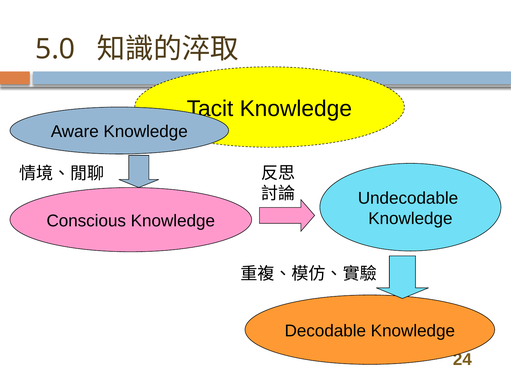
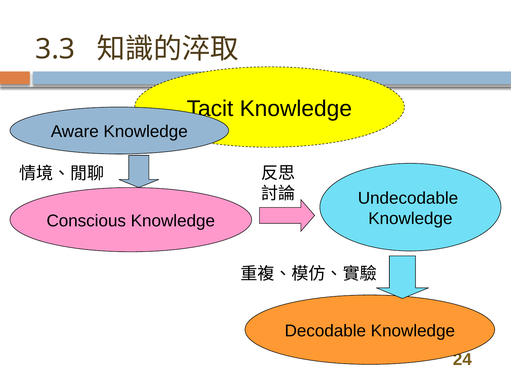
5.0: 5.0 -> 3.3
